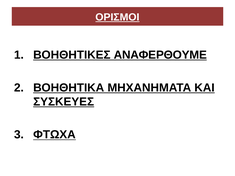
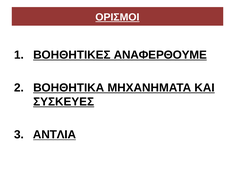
ΦΤΩΧΑ: ΦΤΩΧΑ -> ΑΝΤΛΙA
